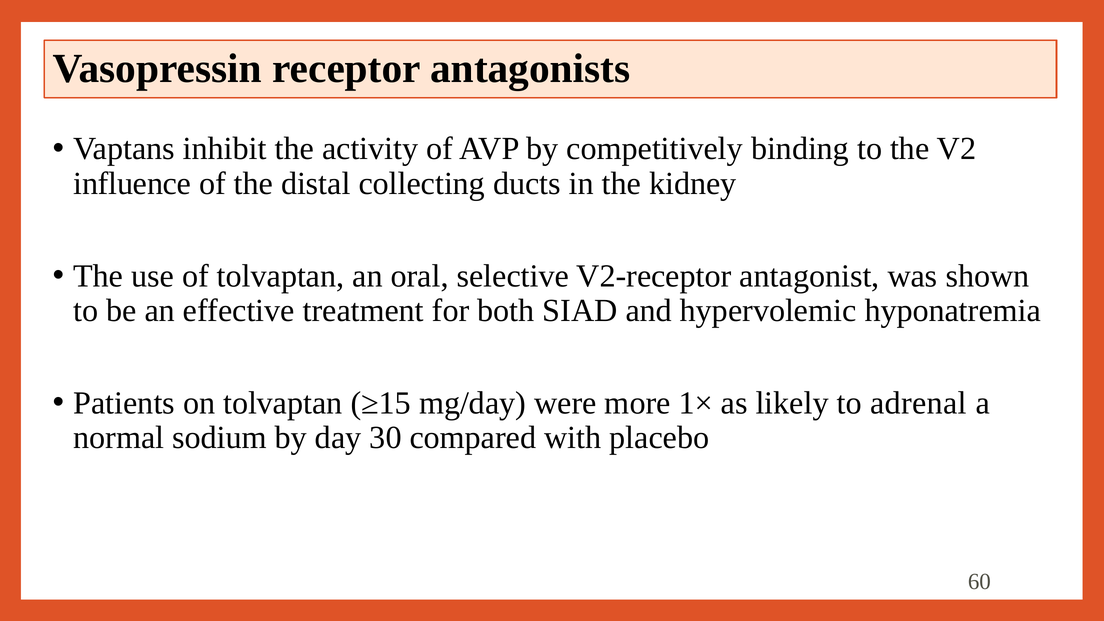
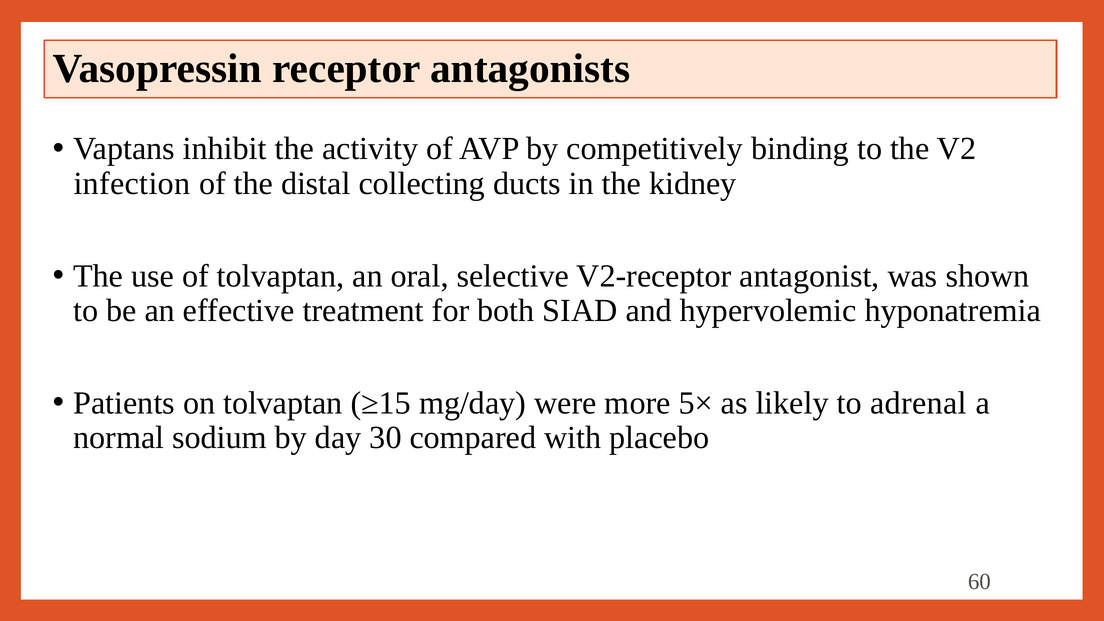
influence: influence -> infection
1×: 1× -> 5×
